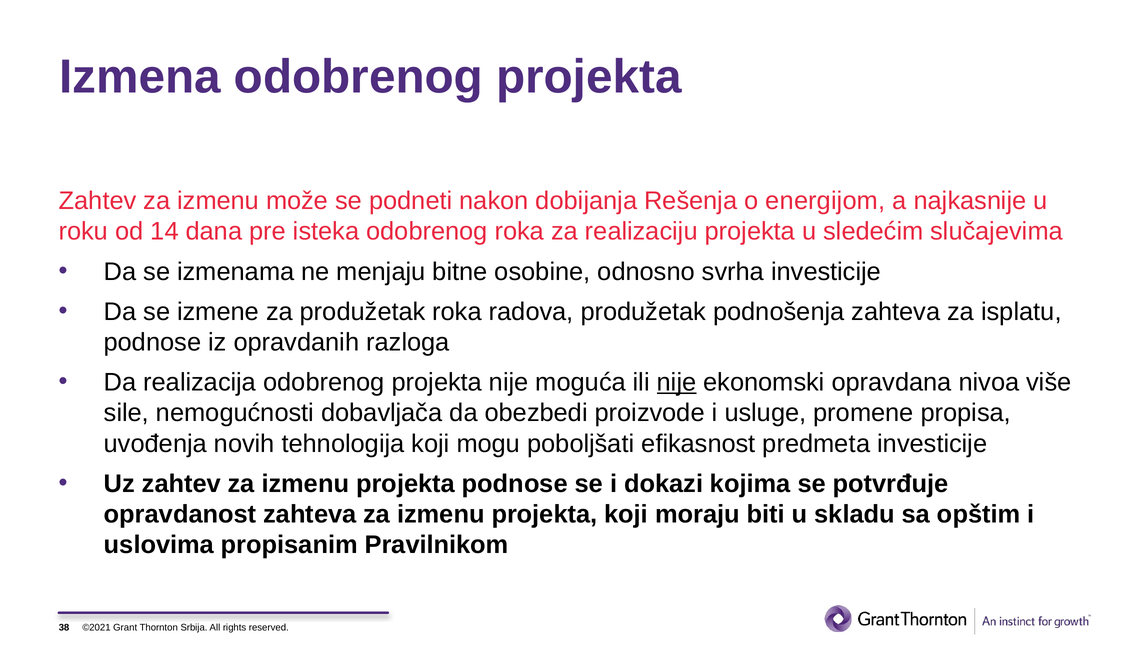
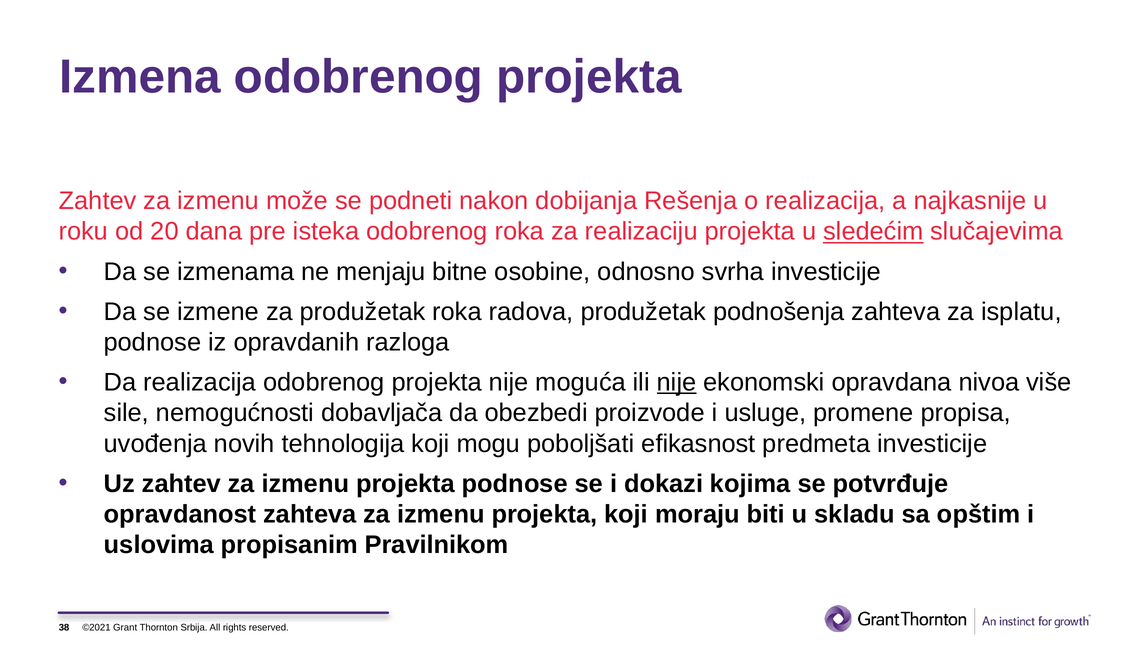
o energijom: energijom -> realizacija
14: 14 -> 20
sledećim underline: none -> present
